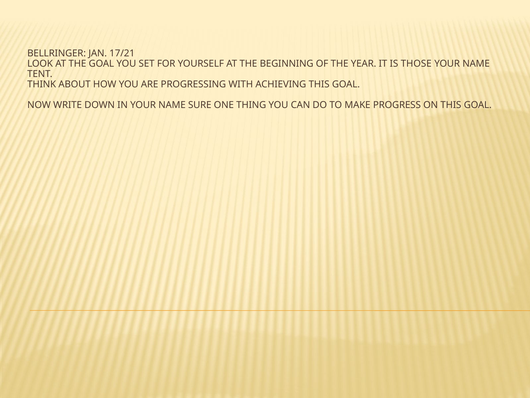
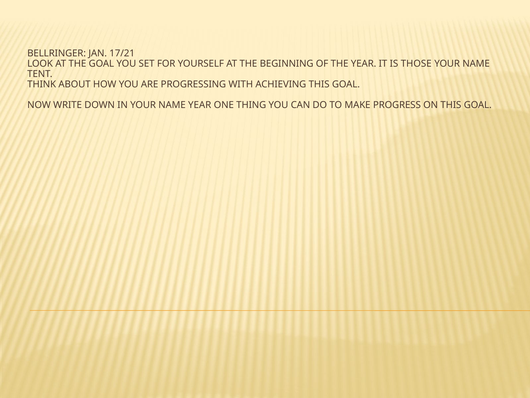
NAME SURE: SURE -> YEAR
